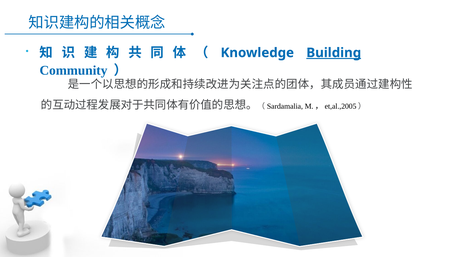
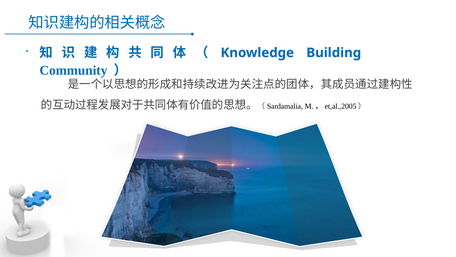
Building underline: present -> none
